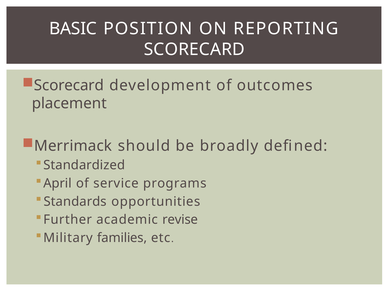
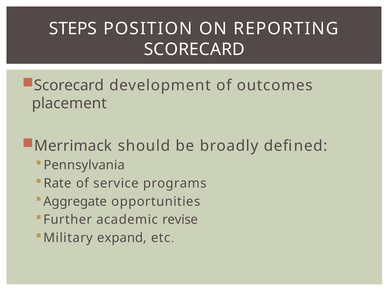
BASIC: BASIC -> STEPS
Standardized: Standardized -> Pennsylvania
April: April -> Rate
Standards: Standards -> Aggregate
families: families -> expand
